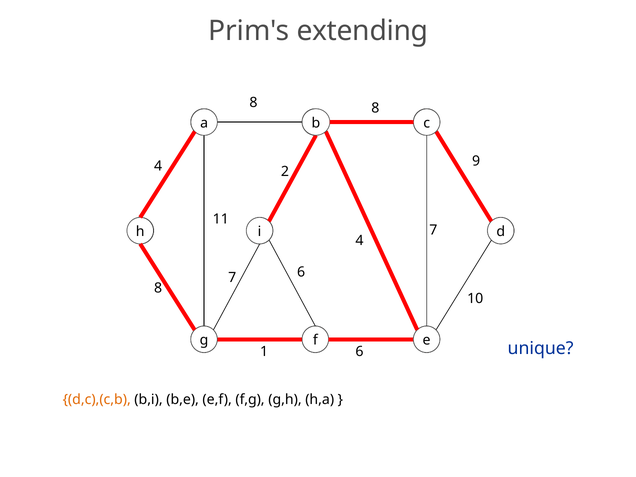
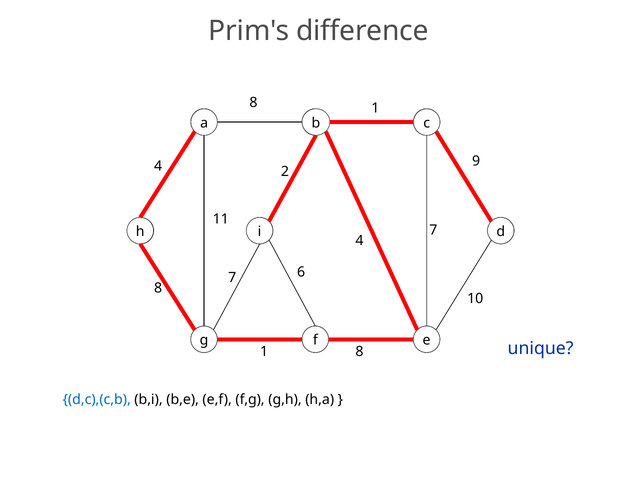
extending: extending -> difference
8 8: 8 -> 1
1 6: 6 -> 8
d,c),(c,b colour: orange -> blue
